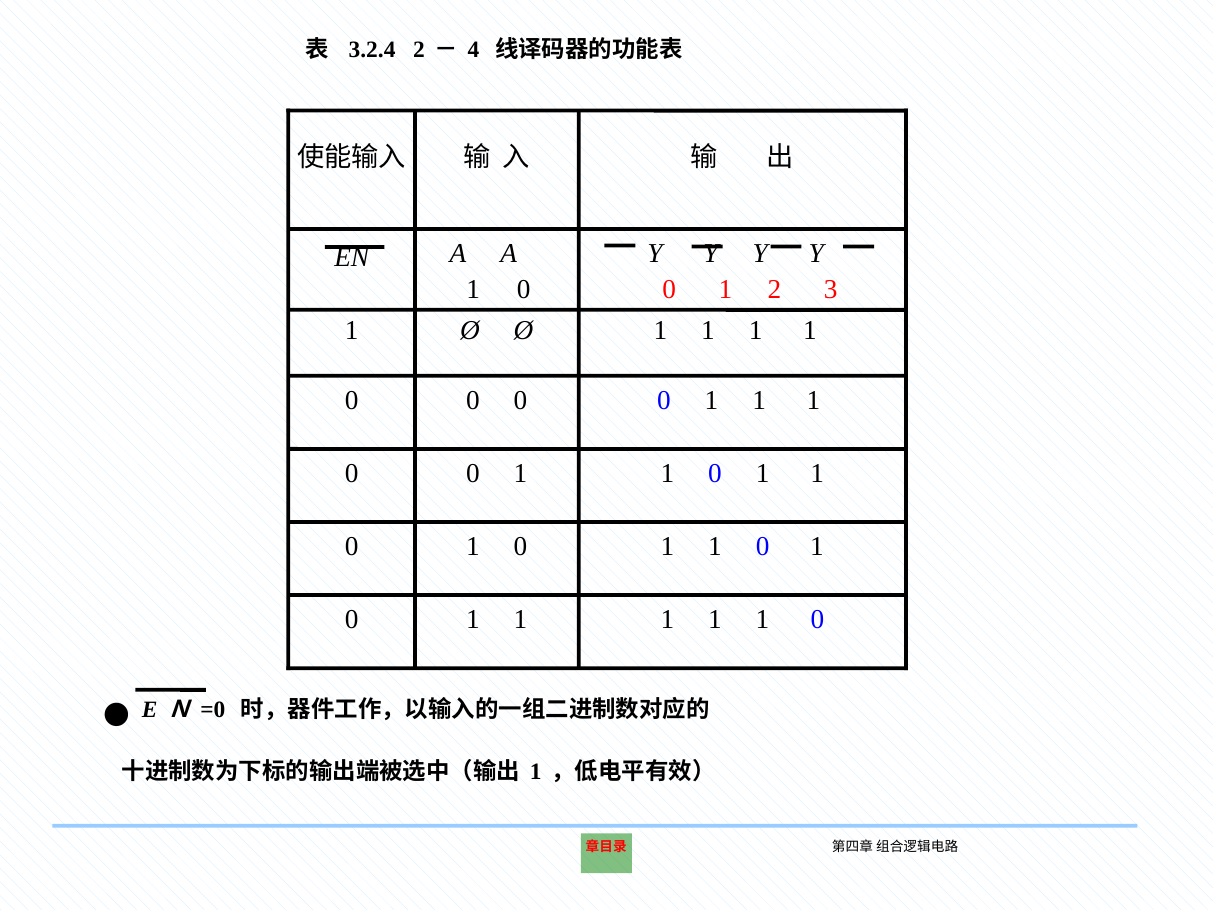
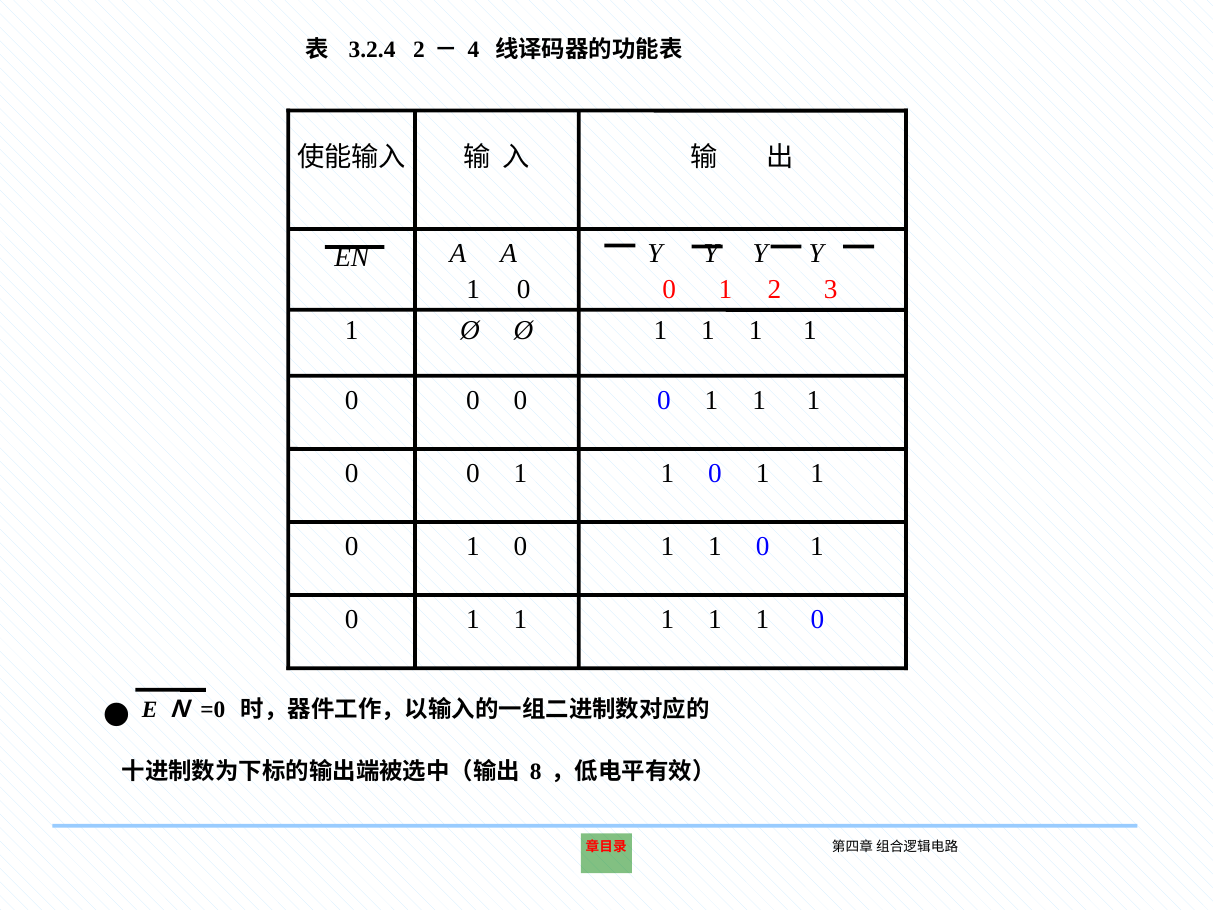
1 at (536, 771): 1 -> 8
